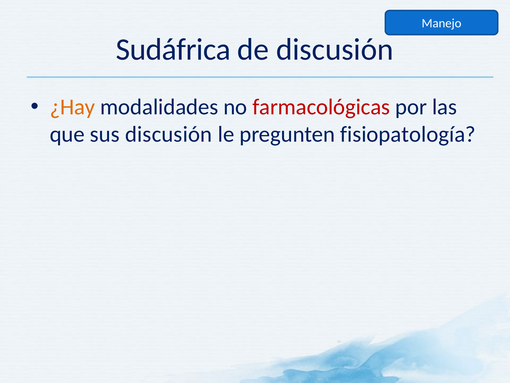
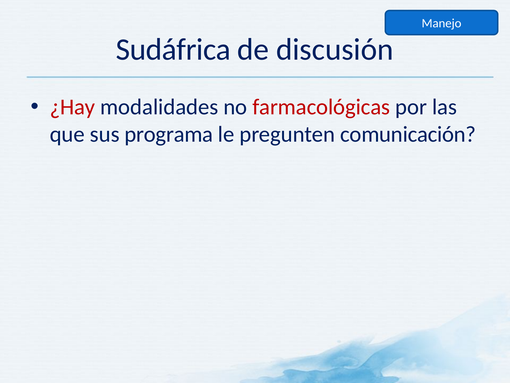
¿Hay colour: orange -> red
sus discusión: discusión -> programa
fisiopatología: fisiopatología -> comunicación
